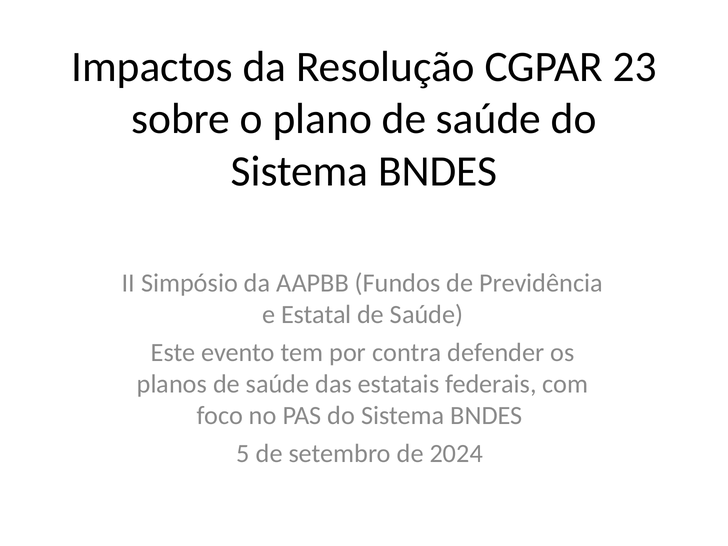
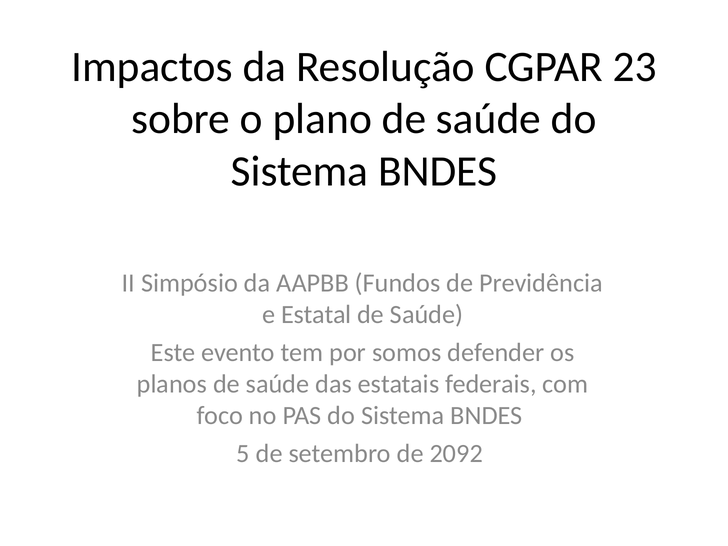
contra: contra -> somos
2024: 2024 -> 2092
